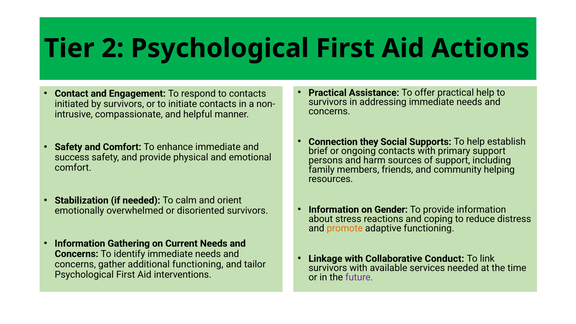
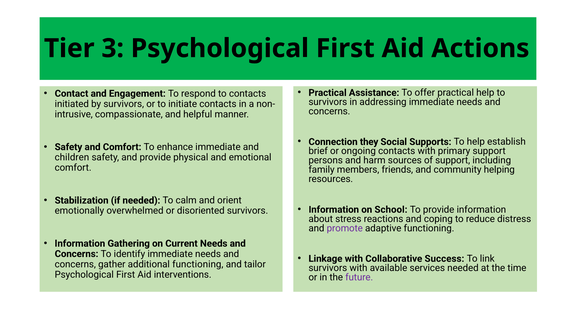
2: 2 -> 3
success: success -> children
Gender: Gender -> School
promote colour: orange -> purple
Conduct: Conduct -> Success
